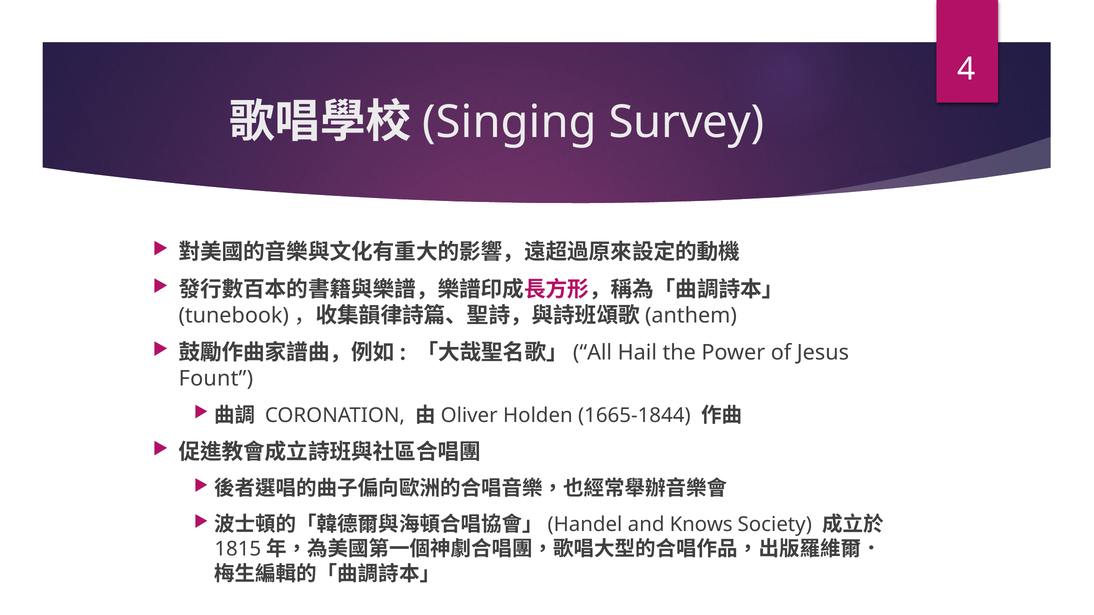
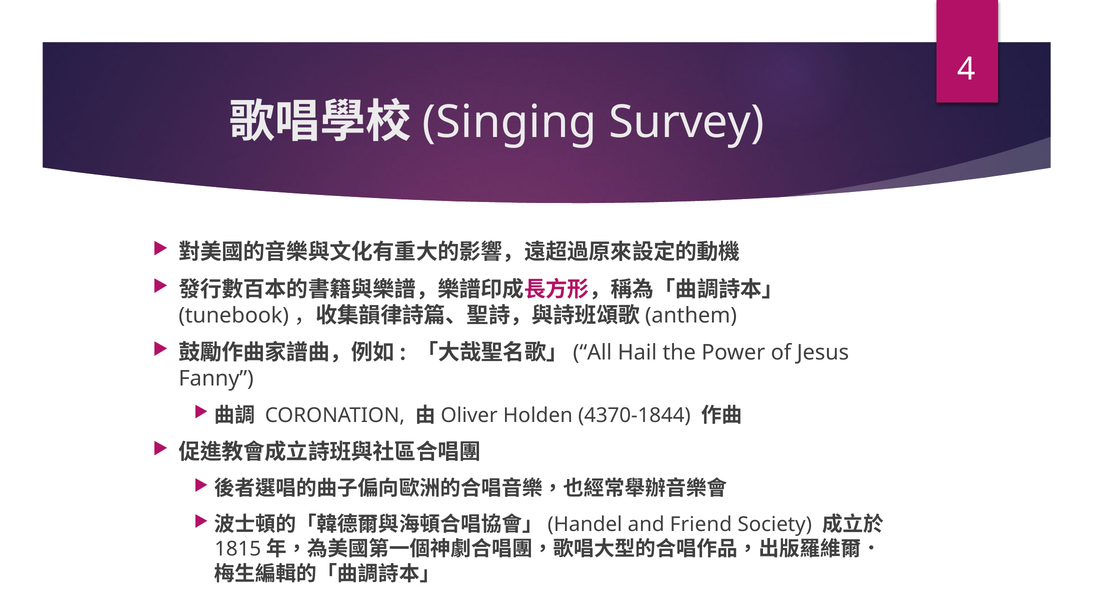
Fount: Fount -> Fanny
1665-1844: 1665-1844 -> 4370-1844
Knows: Knows -> Friend
